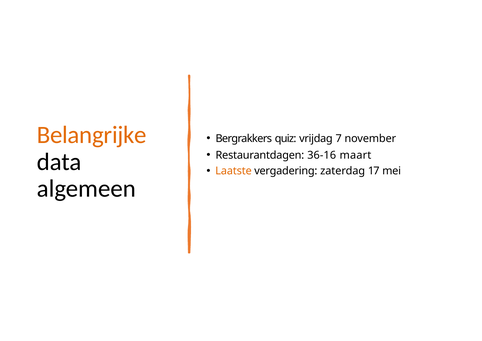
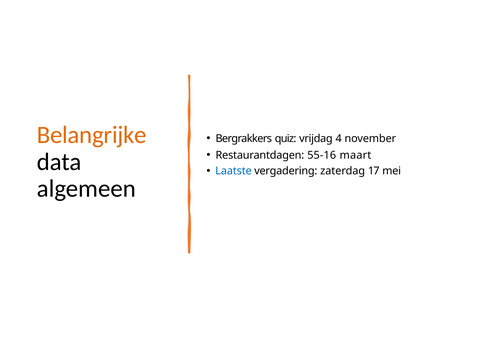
7: 7 -> 4
36-16: 36-16 -> 55-16
Laatste colour: orange -> blue
